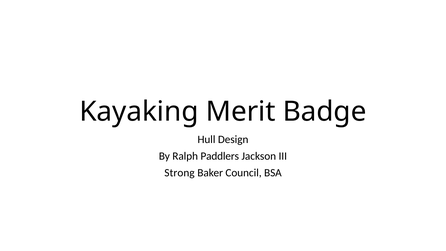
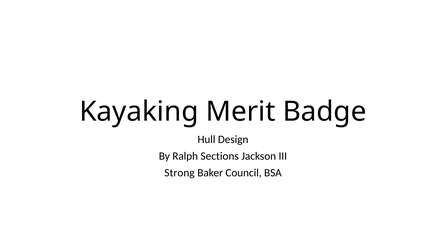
Paddlers: Paddlers -> Sections
